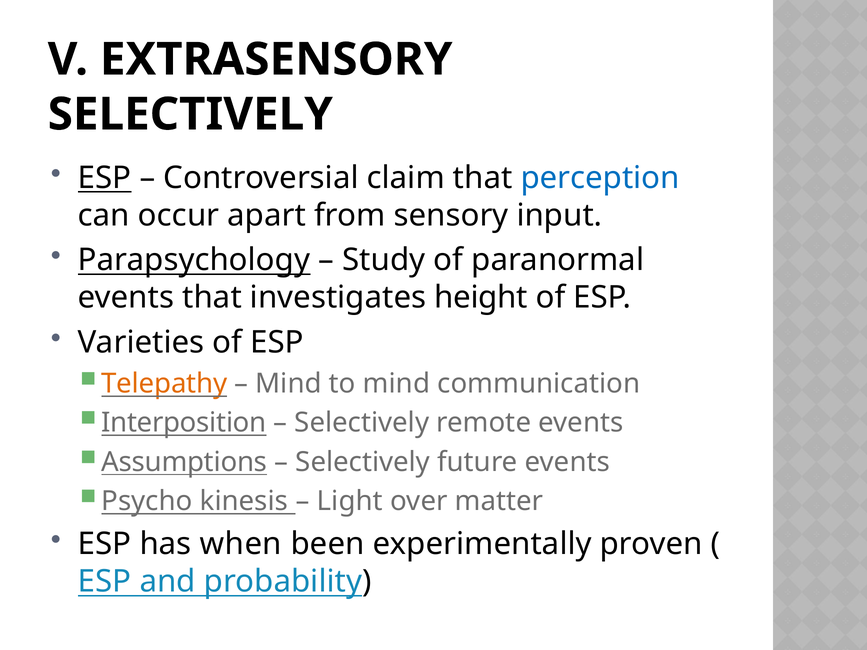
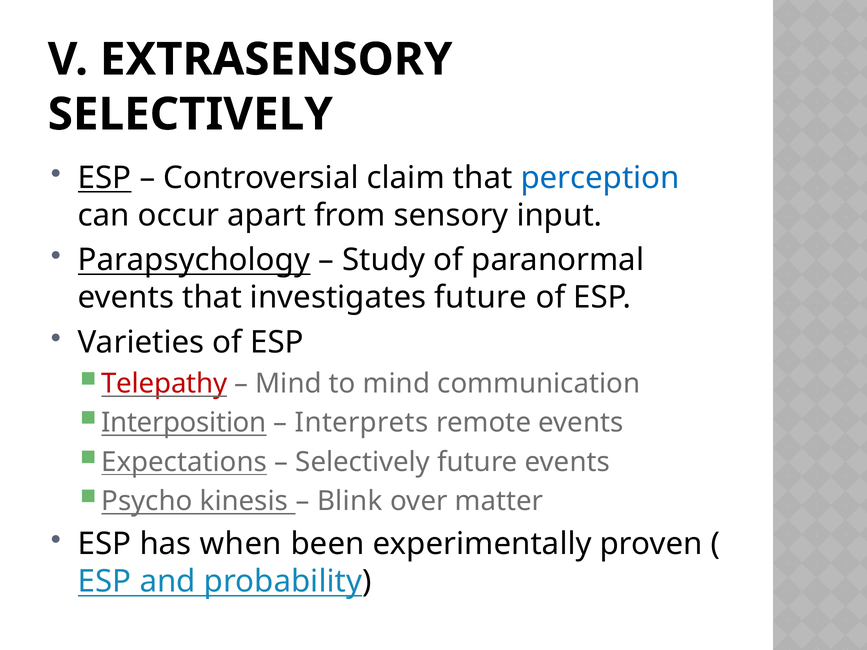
investigates height: height -> future
Telepathy colour: orange -> red
Selectively at (362, 423): Selectively -> Interprets
Assumptions: Assumptions -> Expectations
Light: Light -> Blink
